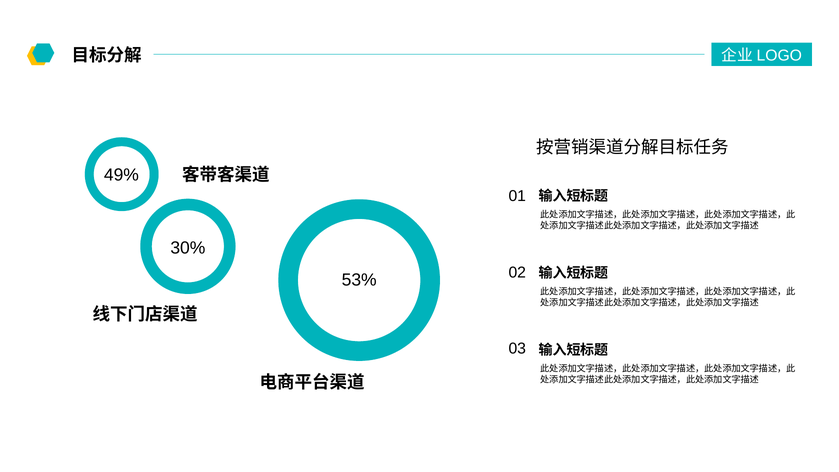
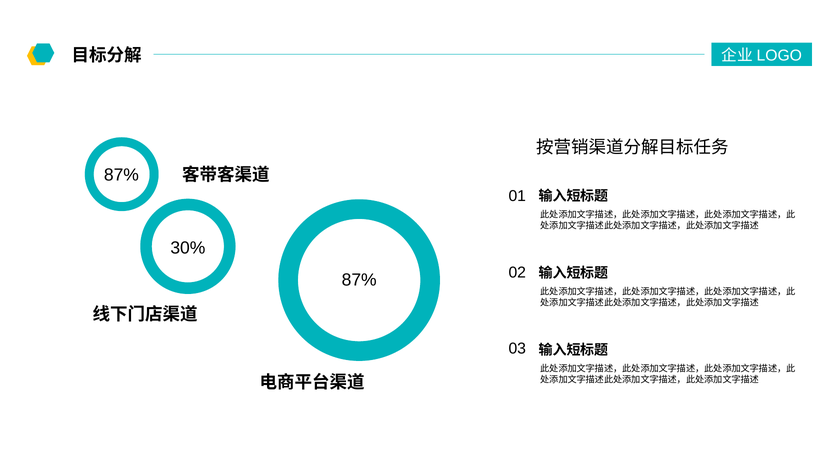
49% at (121, 175): 49% -> 87%
53% at (359, 280): 53% -> 87%
